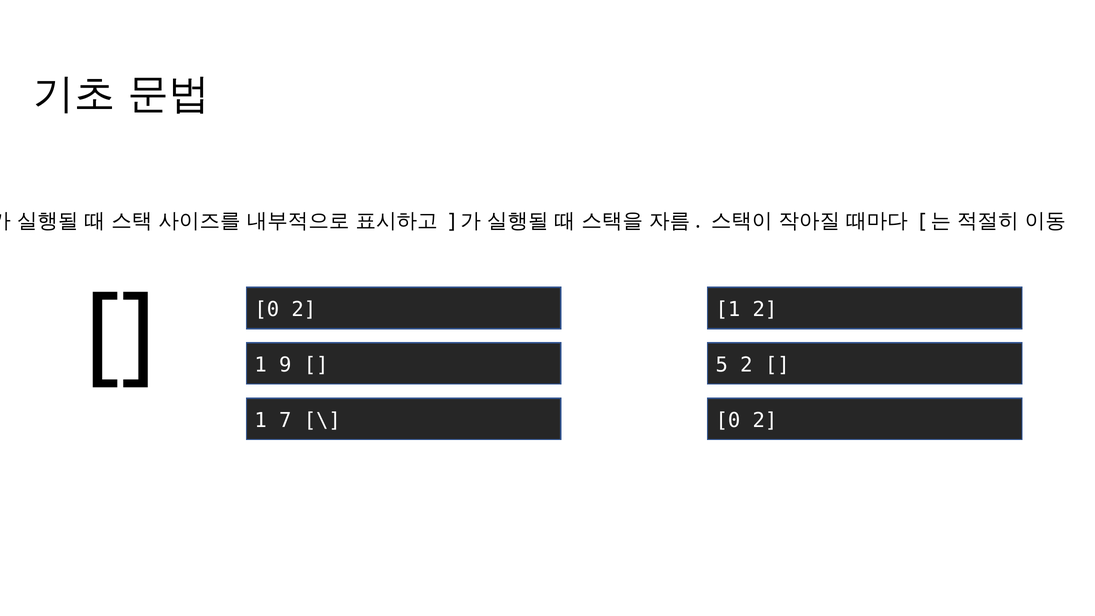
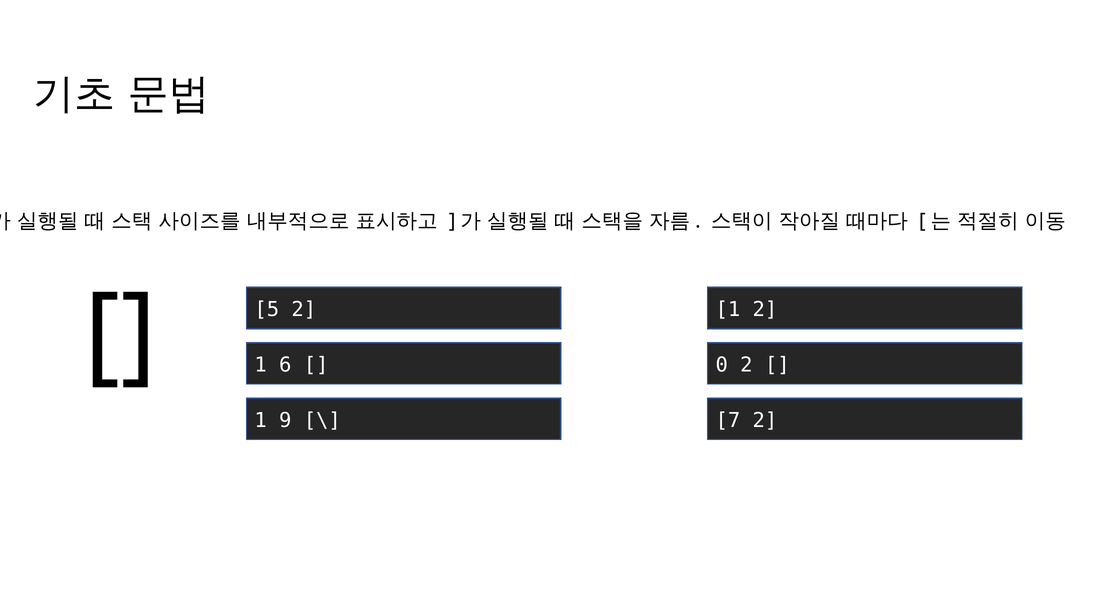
0 at (267, 309): 0 -> 5
9: 9 -> 6
5: 5 -> 0
7: 7 -> 9
0 at (728, 420): 0 -> 7
